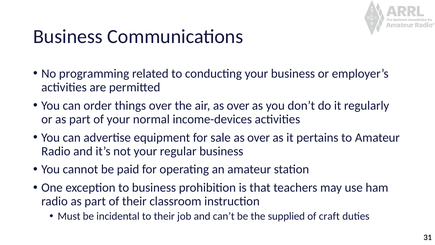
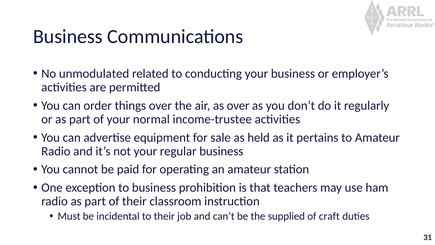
programming: programming -> unmodulated
income-devices: income-devices -> income-trustee
sale as over: over -> held
